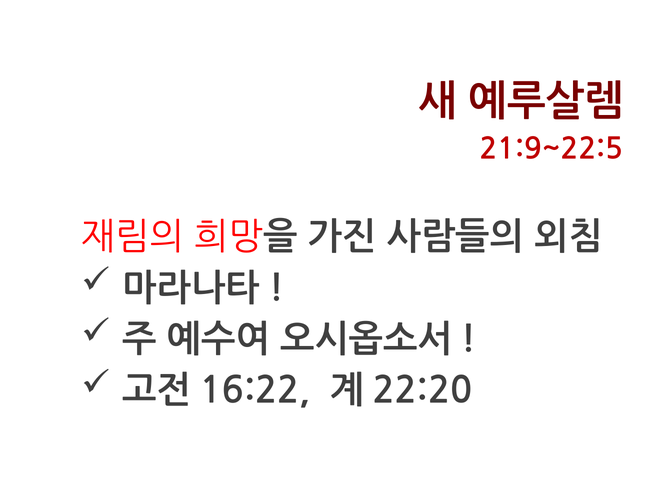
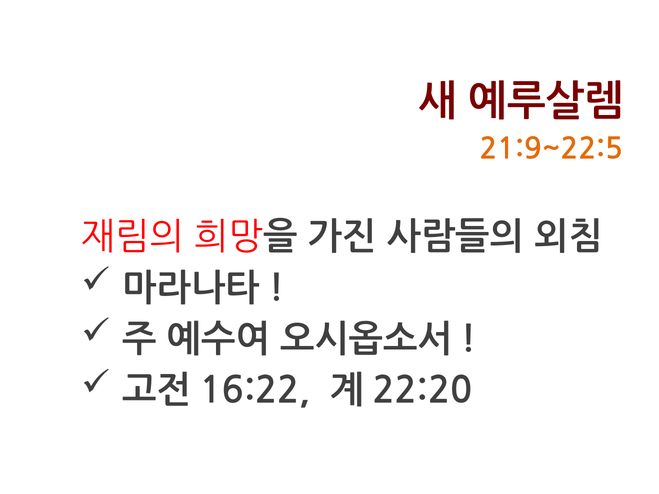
21:9~22:5 colour: red -> orange
